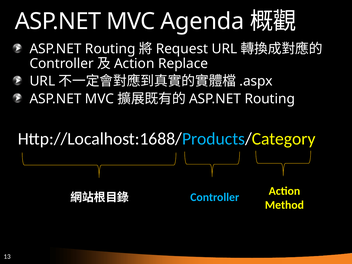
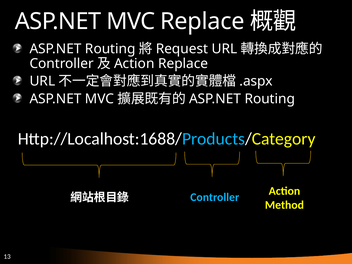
MVC Agenda: Agenda -> Replace
